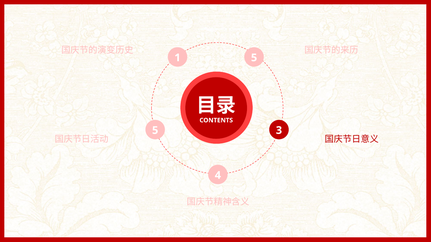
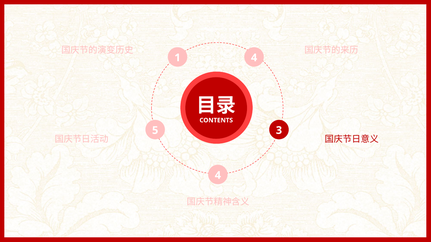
1 5: 5 -> 4
